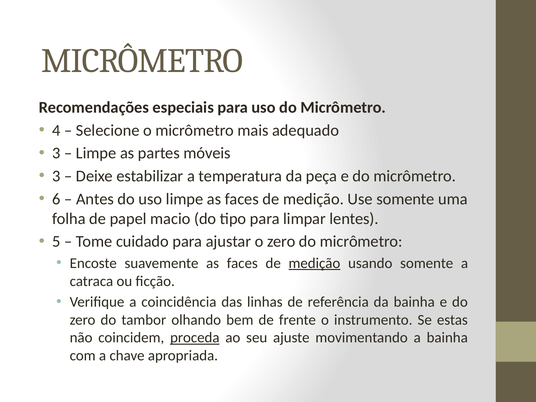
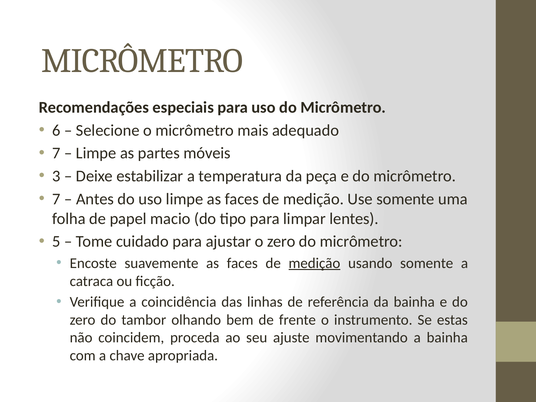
4: 4 -> 6
3 at (56, 153): 3 -> 7
6 at (56, 199): 6 -> 7
proceda underline: present -> none
